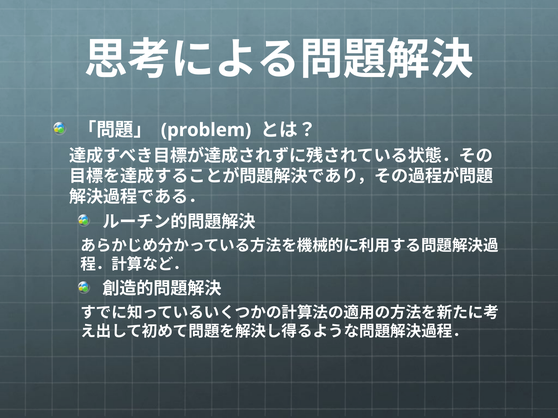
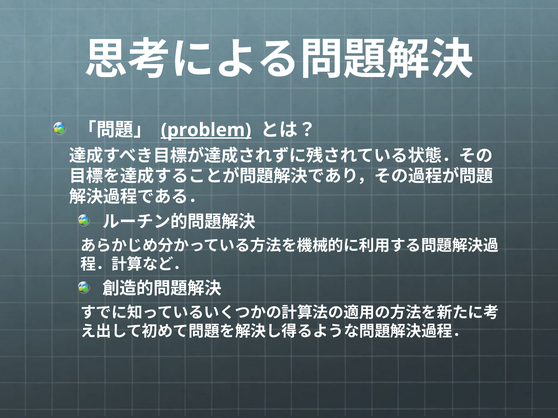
problem underline: none -> present
